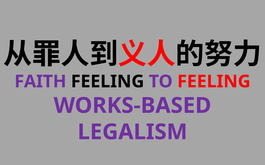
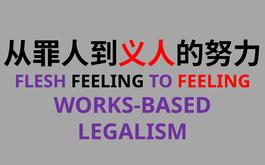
FAITH: FAITH -> FLESH
